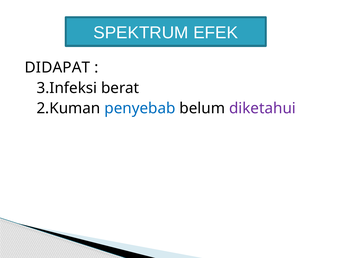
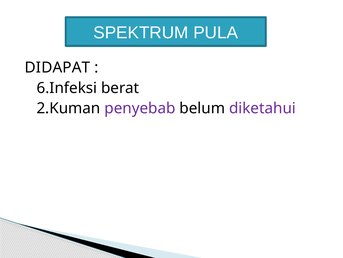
EFEK: EFEK -> PULA
3.Infeksi: 3.Infeksi -> 6.Infeksi
penyebab colour: blue -> purple
